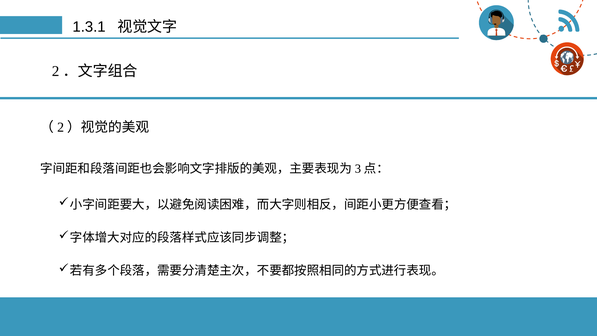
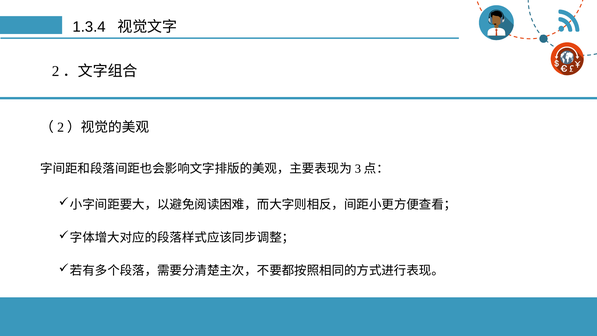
1.3.1: 1.3.1 -> 1.3.4
